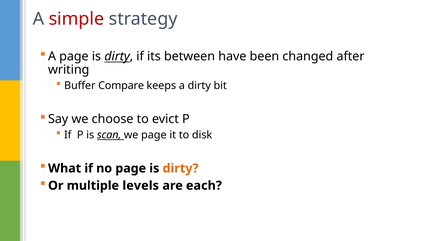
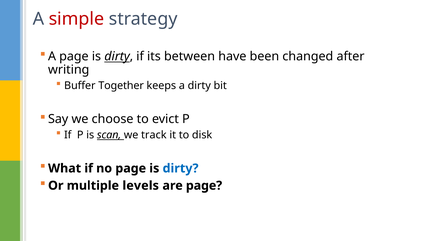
Compare: Compare -> Together
we page: page -> track
dirty at (181, 169) colour: orange -> blue
are each: each -> page
